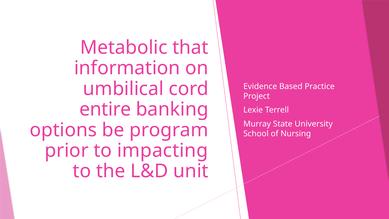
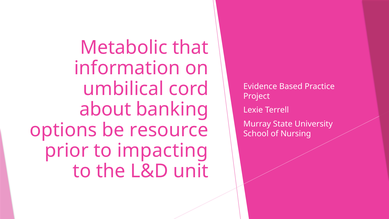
entire: entire -> about
program: program -> resource
